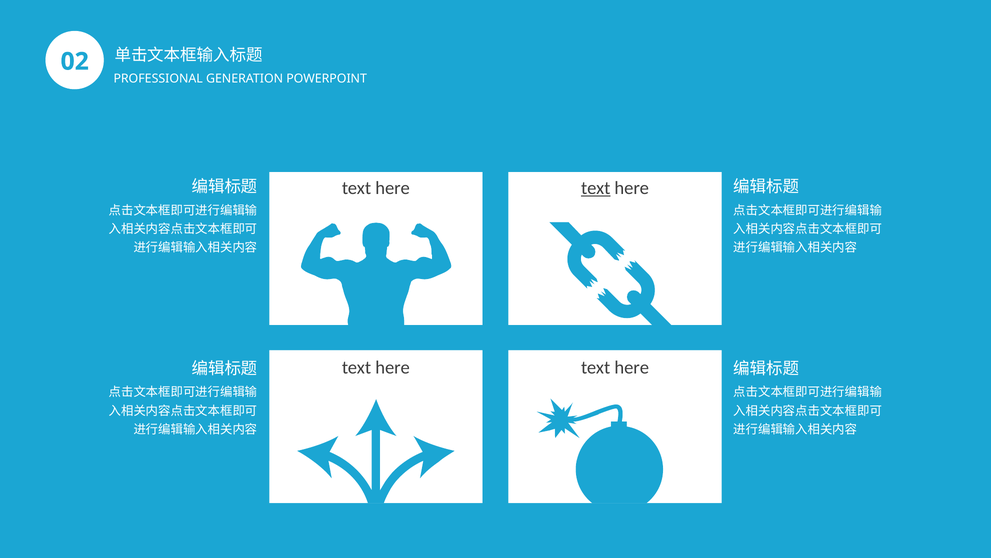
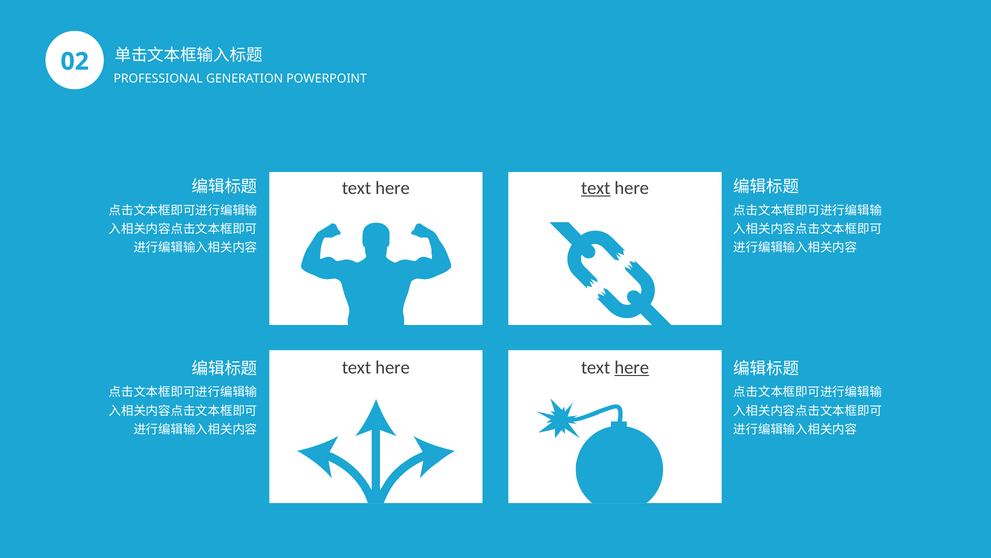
here at (632, 367) underline: none -> present
